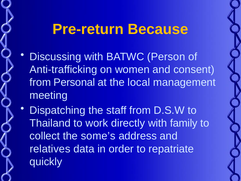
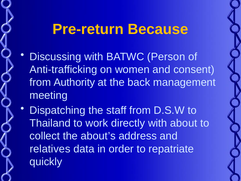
Personal: Personal -> Authority
local: local -> back
family: family -> about
some’s: some’s -> about’s
